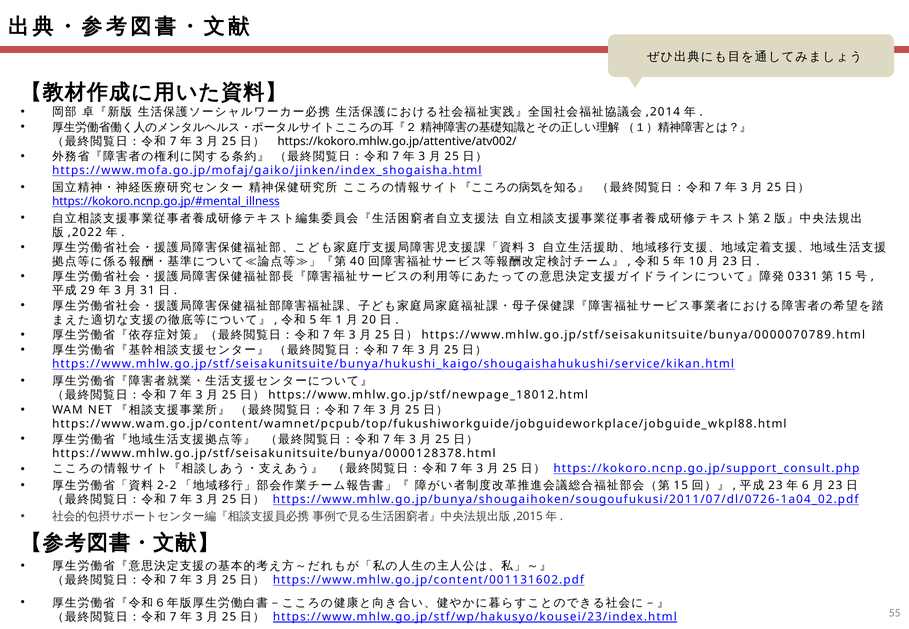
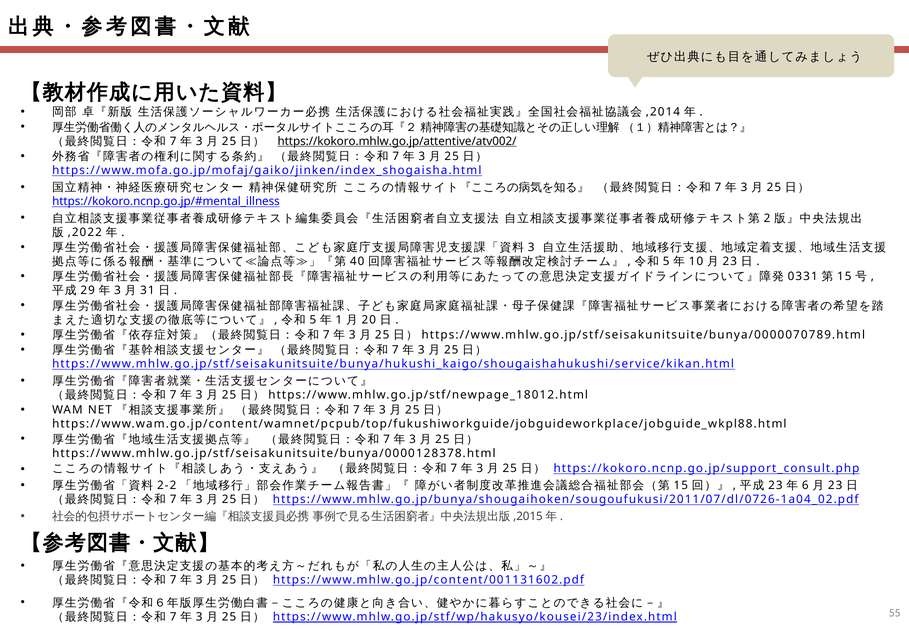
https://kokoro.mhlw.go.jp/attentive/atv002/ underline: none -> present
